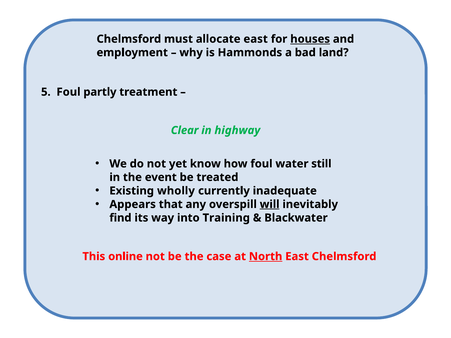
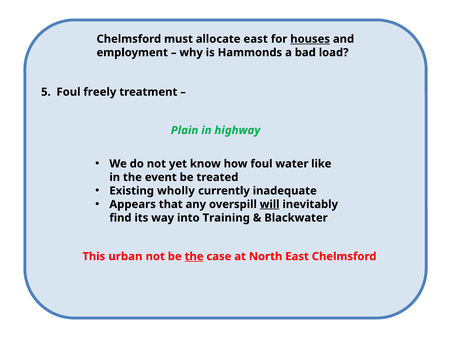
land: land -> load
partly: partly -> freely
Clear: Clear -> Plain
still: still -> like
online: online -> urban
the at (194, 257) underline: none -> present
North underline: present -> none
